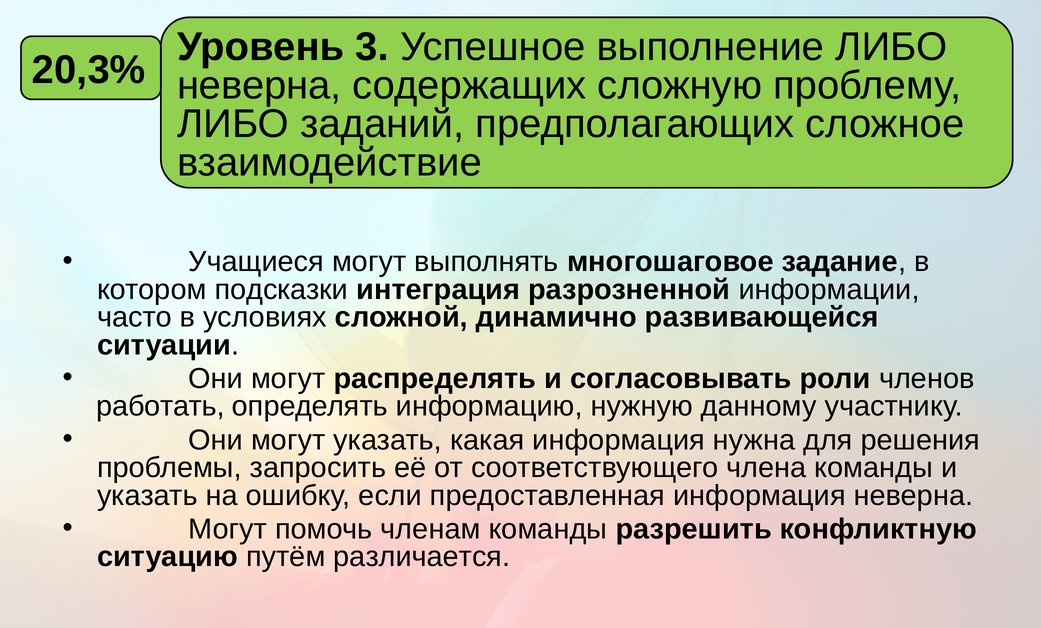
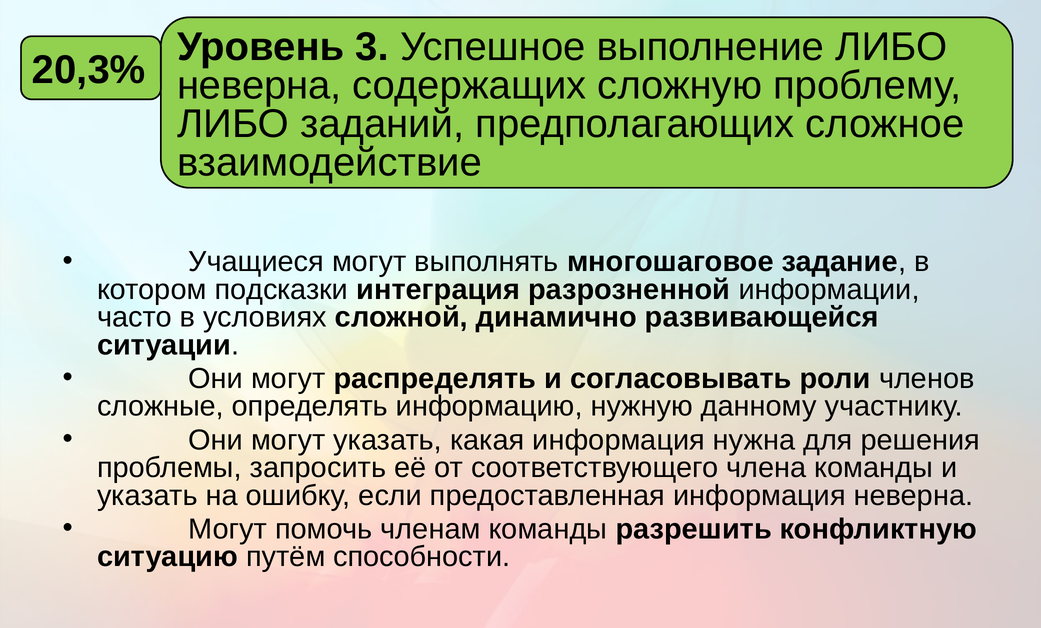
работать: работать -> сложные
различается: различается -> способности
